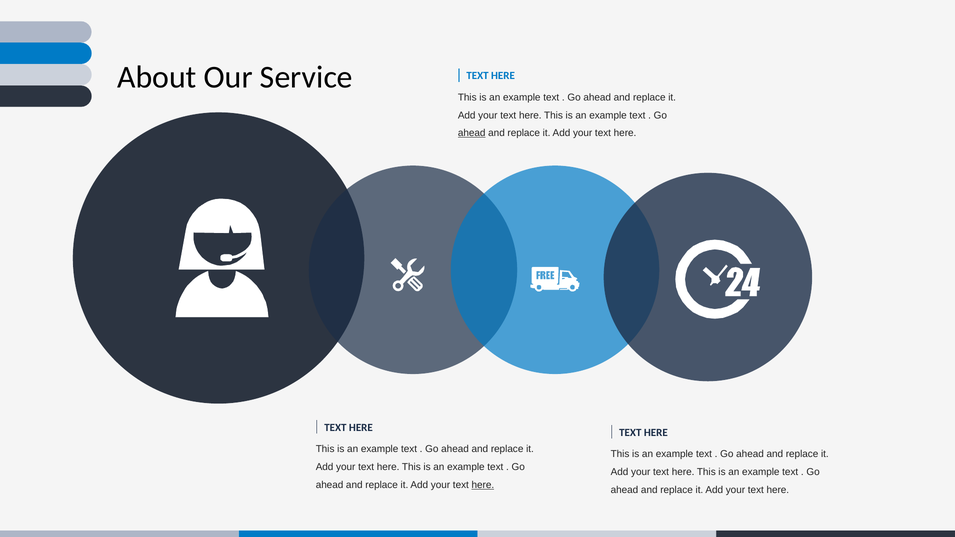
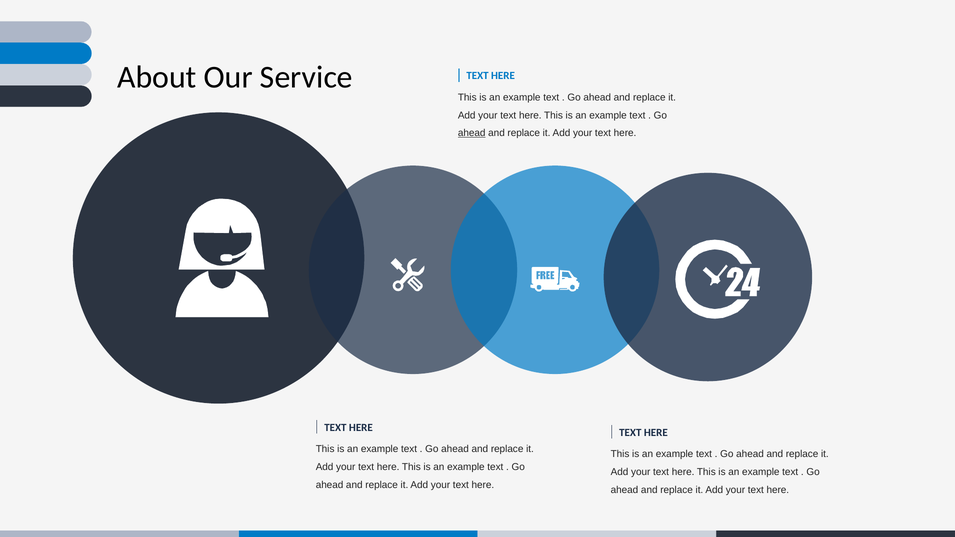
here at (483, 485) underline: present -> none
